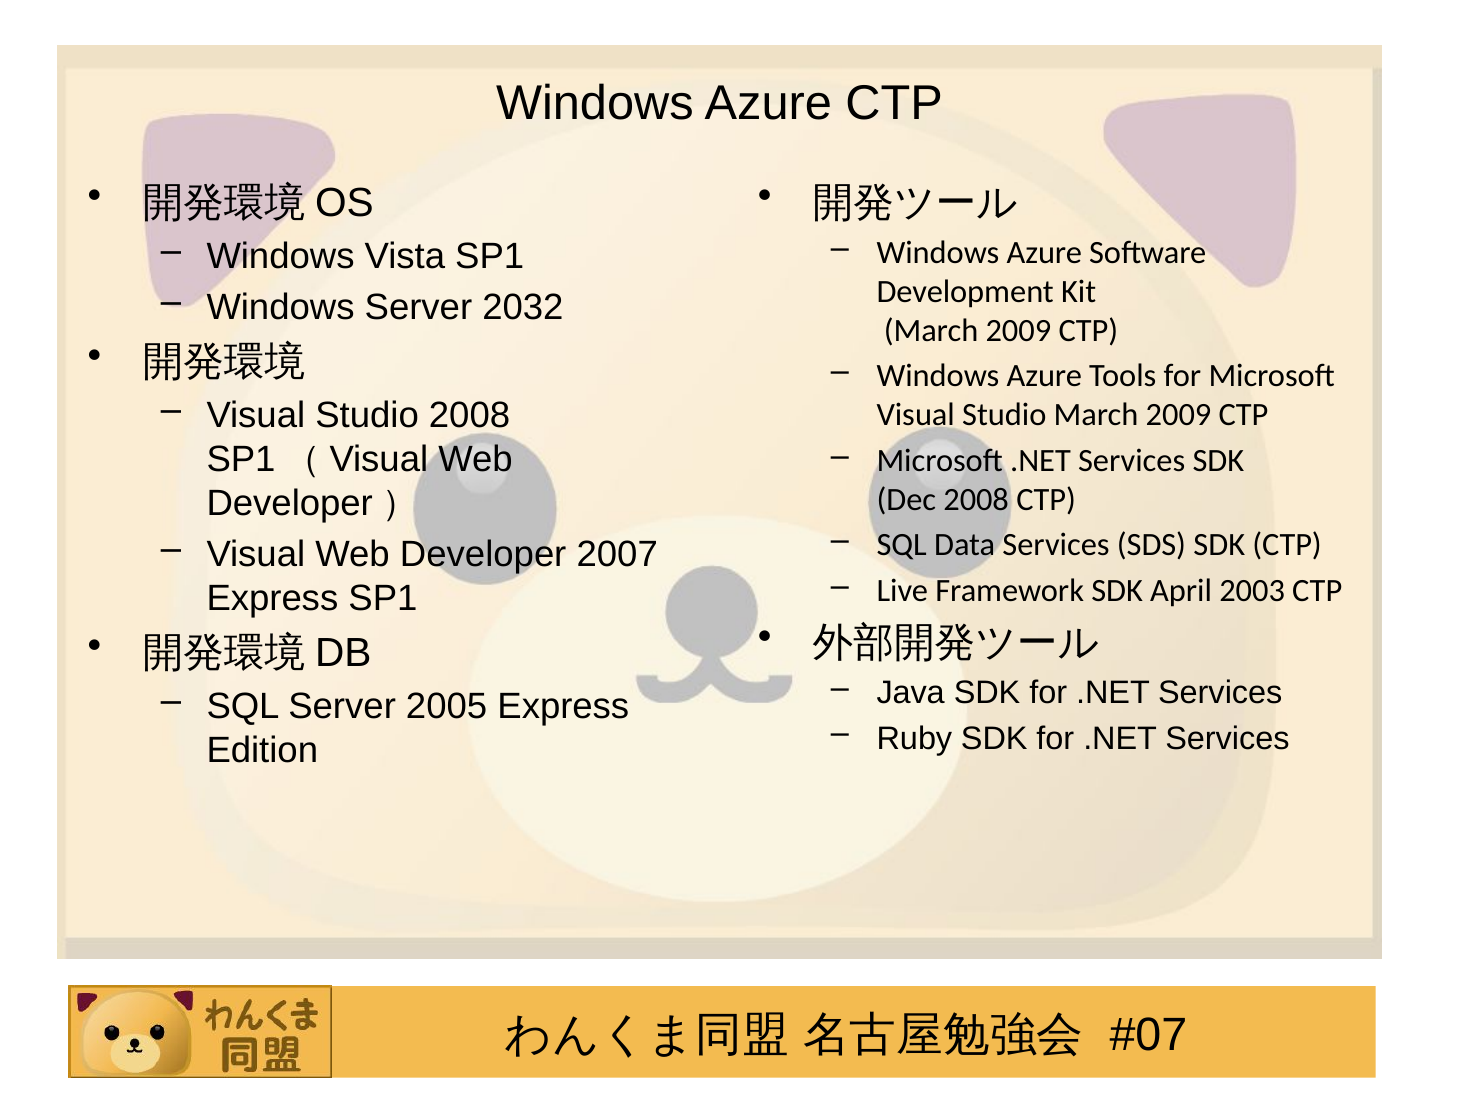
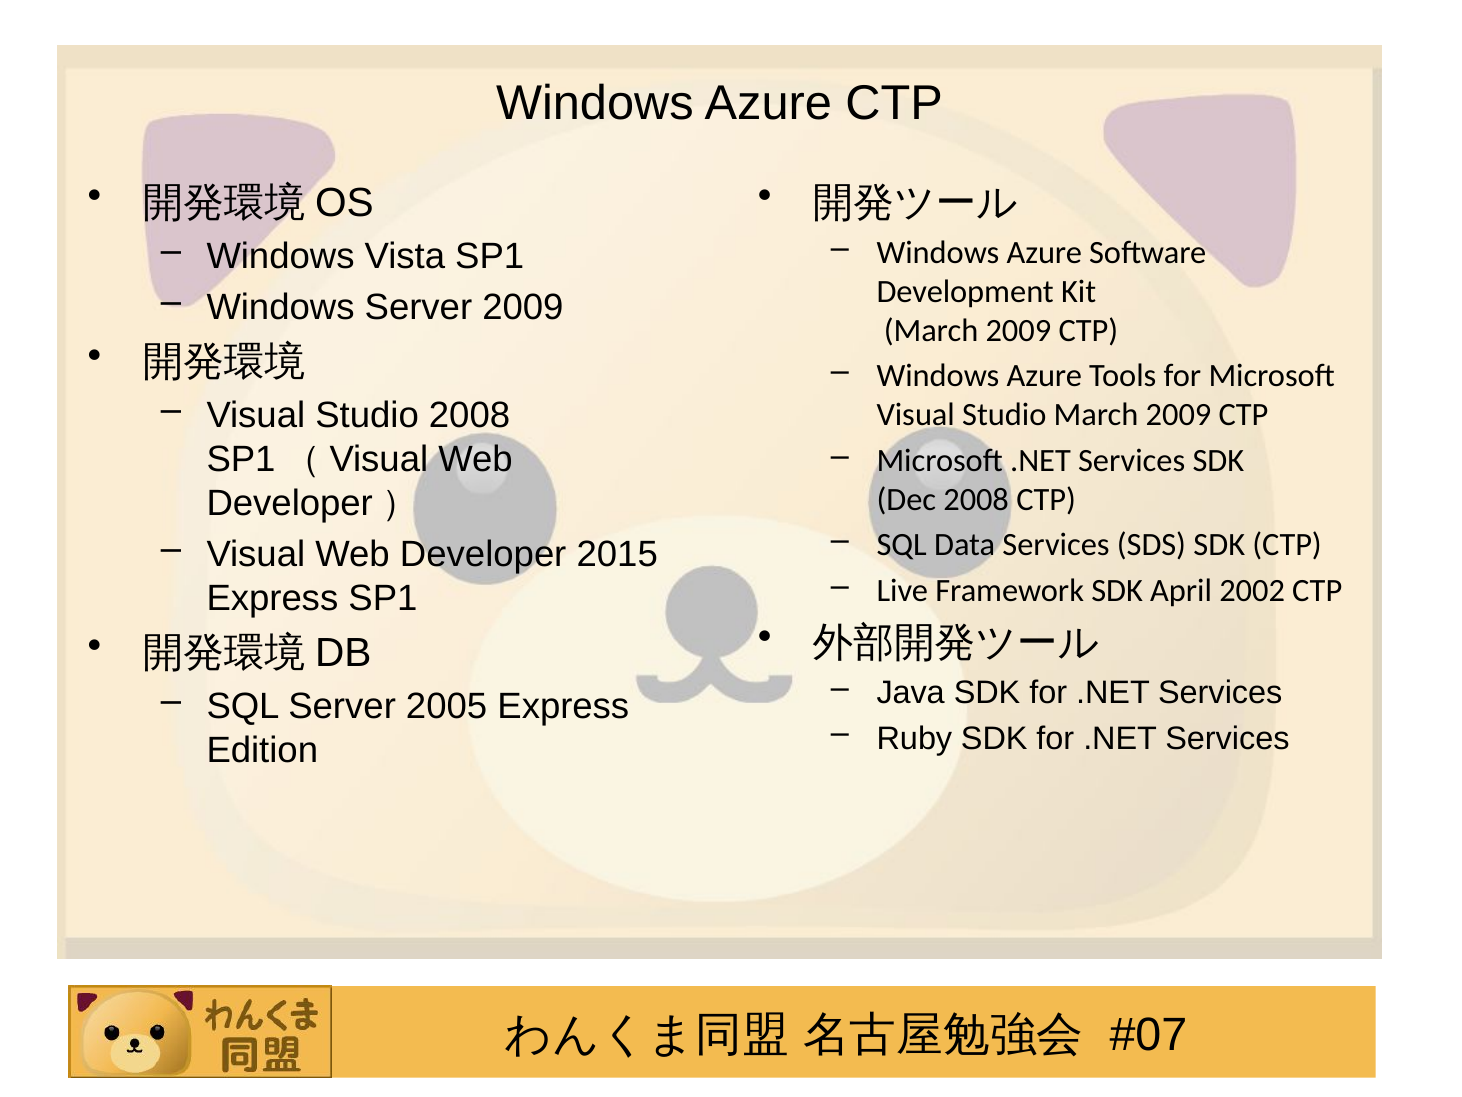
Server 2032: 2032 -> 2009
2007: 2007 -> 2015
2003: 2003 -> 2002
